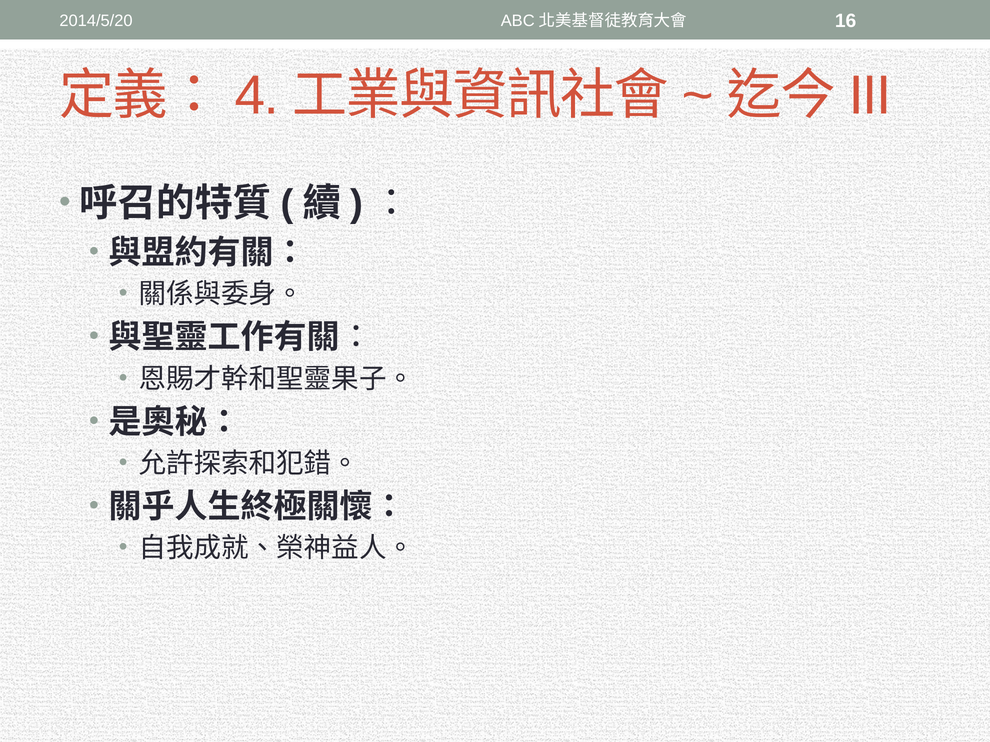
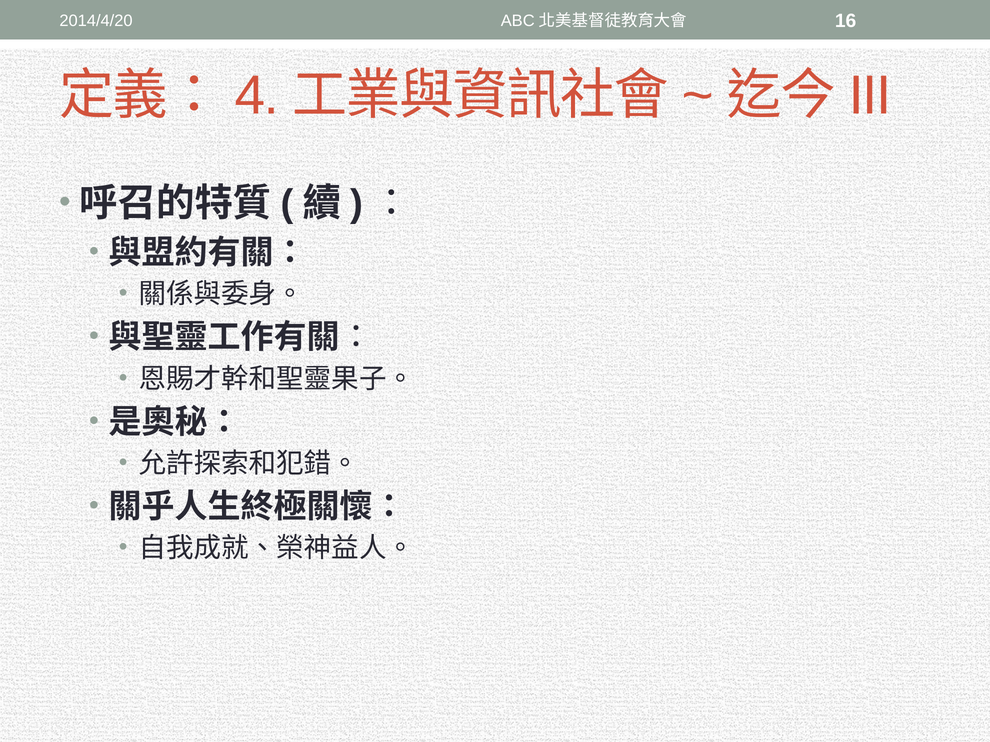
2014/5/20: 2014/5/20 -> 2014/4/20
